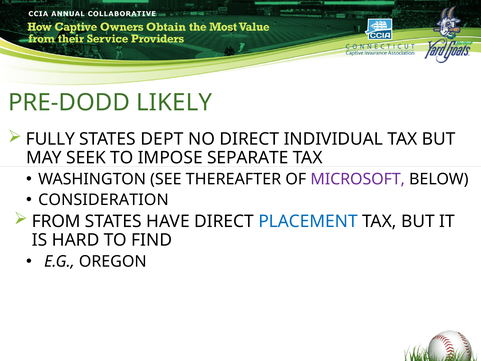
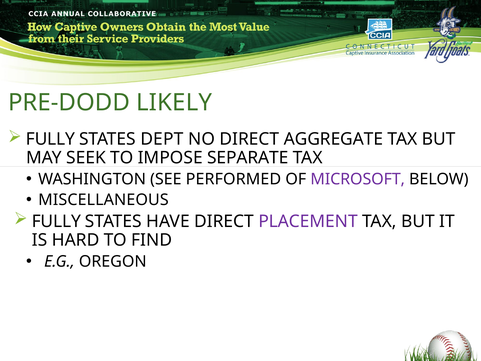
INDIVIDUAL: INDIVIDUAL -> AGGREGATE
THEREAFTER: THEREAFTER -> PERFORMED
CONSIDERATION: CONSIDERATION -> MISCELLANEOUS
FROM at (56, 221): FROM -> FULLY
PLACEMENT colour: blue -> purple
